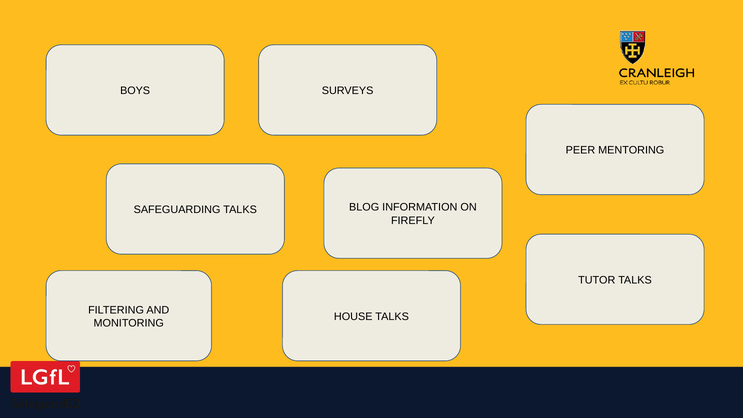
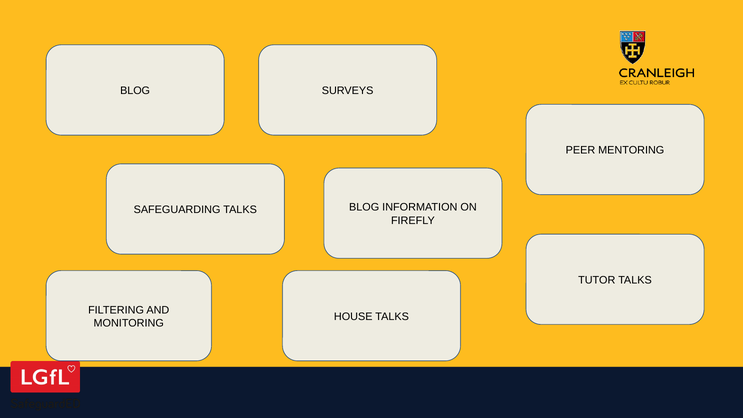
BOYS at (135, 91): BOYS -> BLOG
